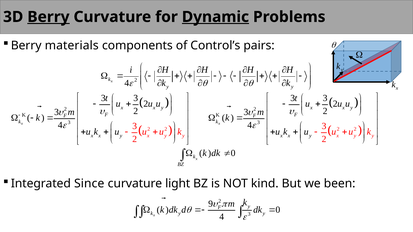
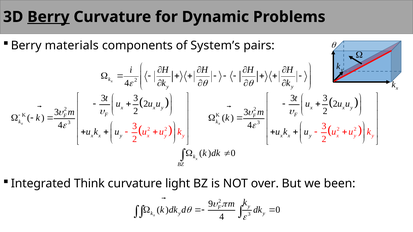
Dynamic underline: present -> none
Control’s: Control’s -> System’s
Since: Since -> Think
kind: kind -> over
